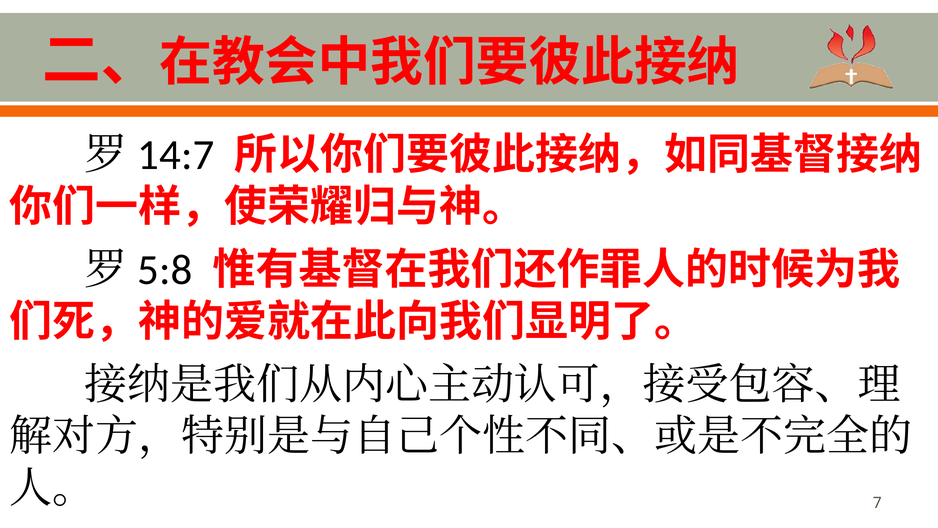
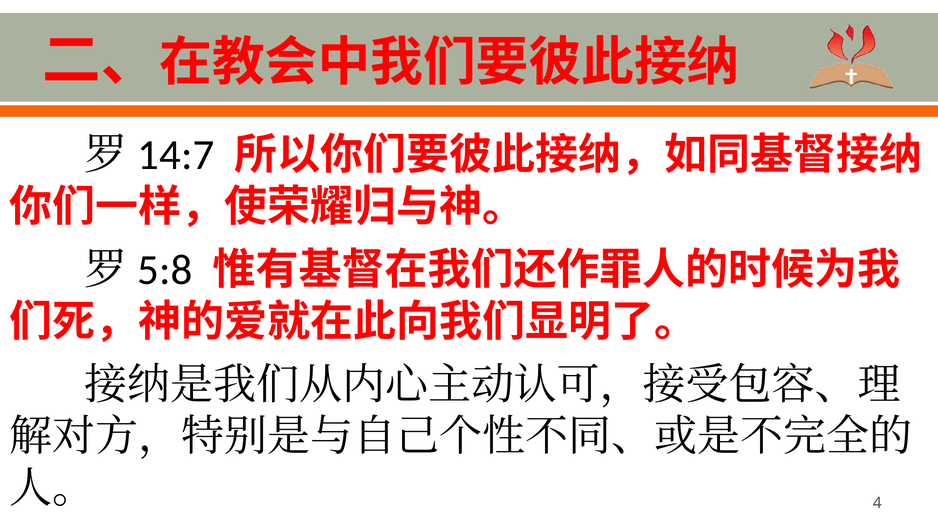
7: 7 -> 4
